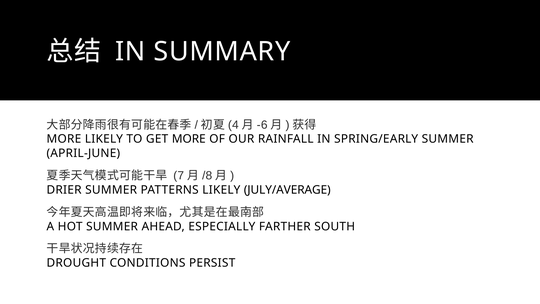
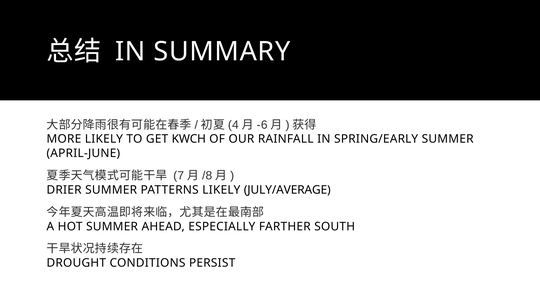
GET MORE: MORE -> KWCH
